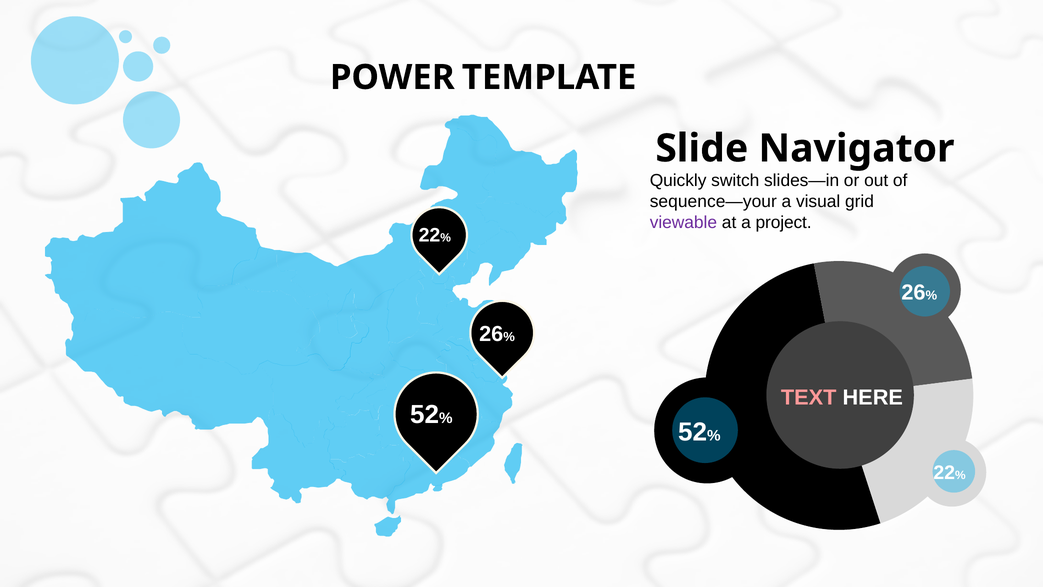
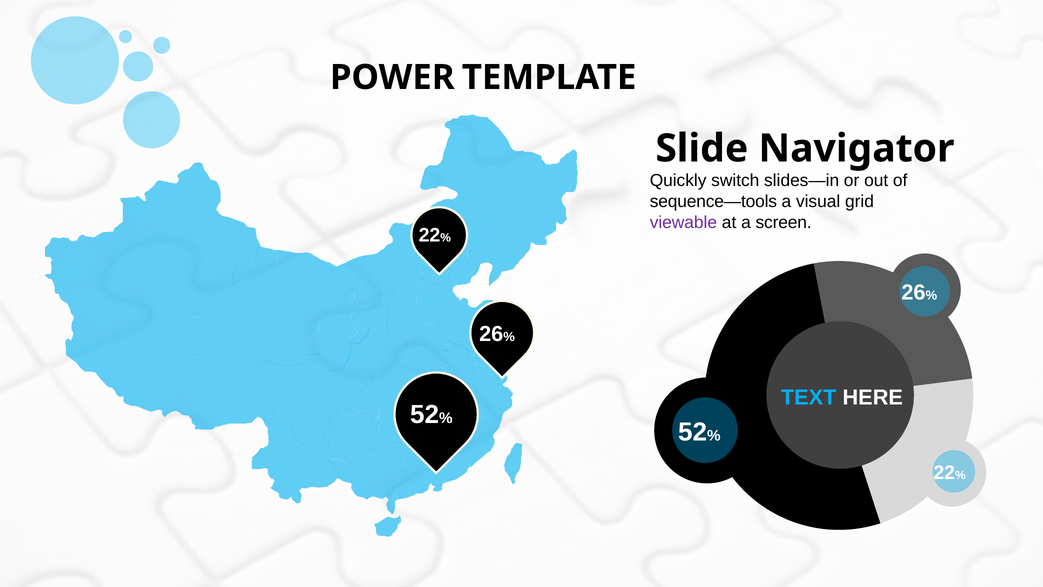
sequence—your: sequence—your -> sequence—tools
project: project -> screen
TEXT colour: pink -> light blue
